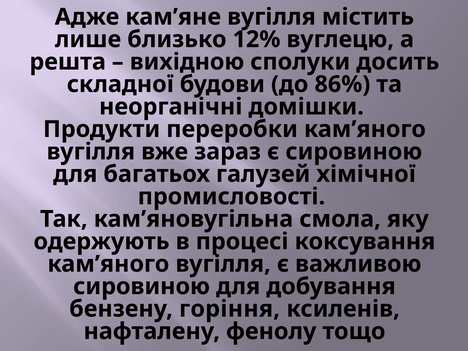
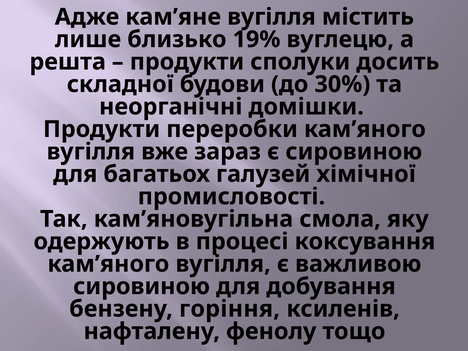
12%: 12% -> 19%
вихідною at (187, 62): вихідною -> продукти
86%: 86% -> 30%
